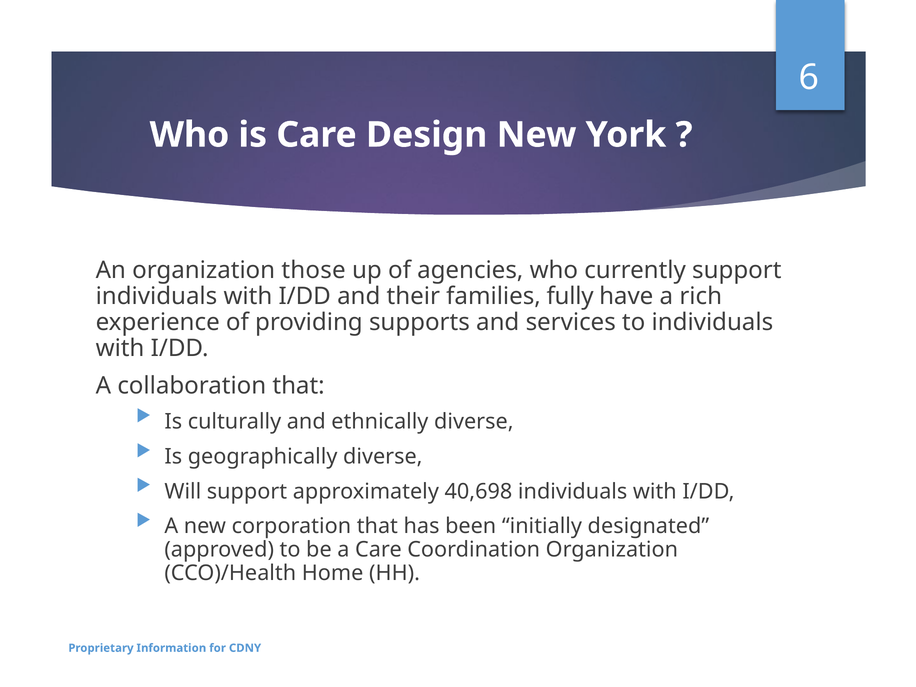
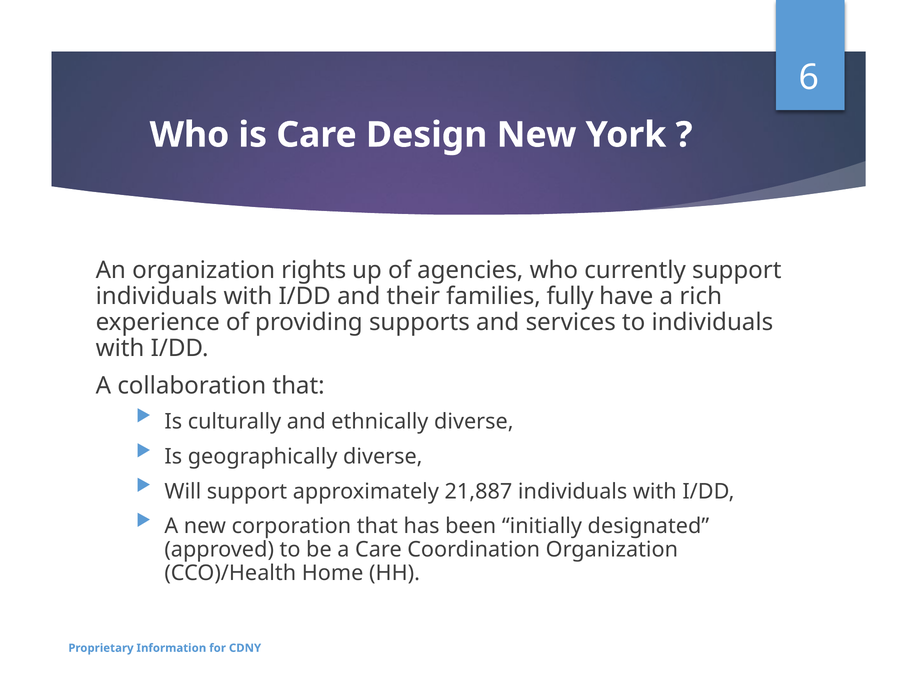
those: those -> rights
40,698: 40,698 -> 21,887
